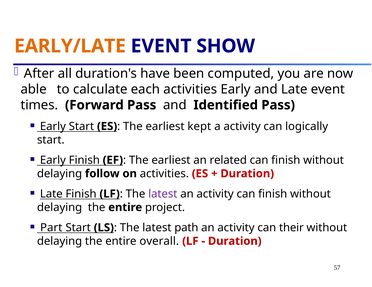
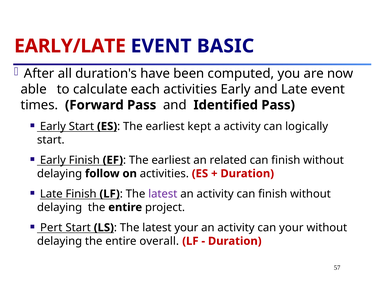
EARLY/LATE colour: orange -> red
SHOW: SHOW -> BASIC
Part: Part -> Pert
latest path: path -> your
can their: their -> your
